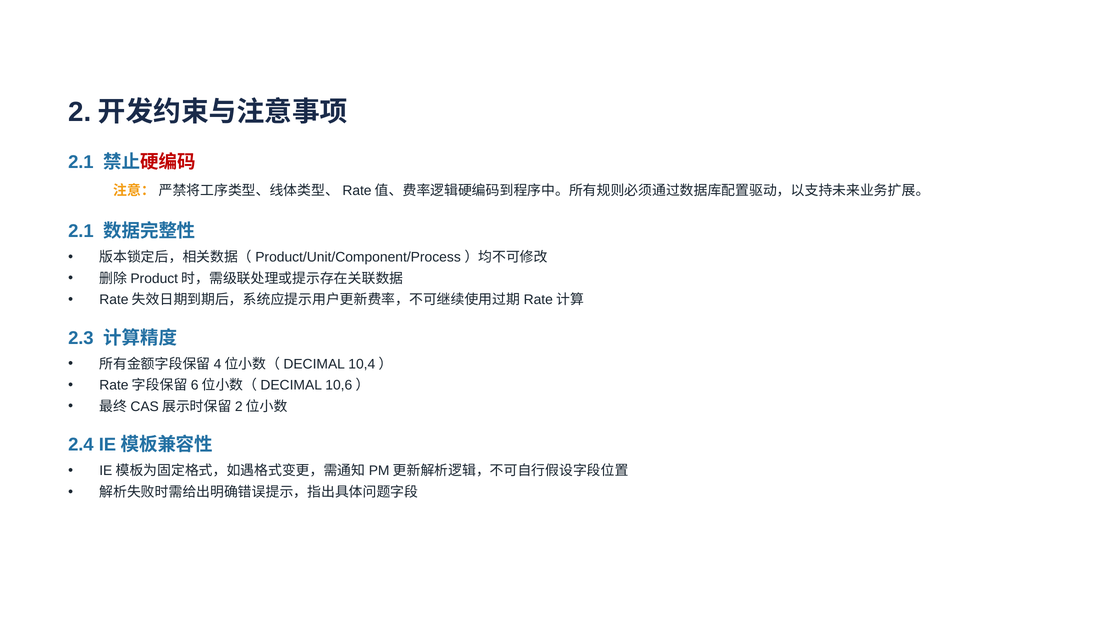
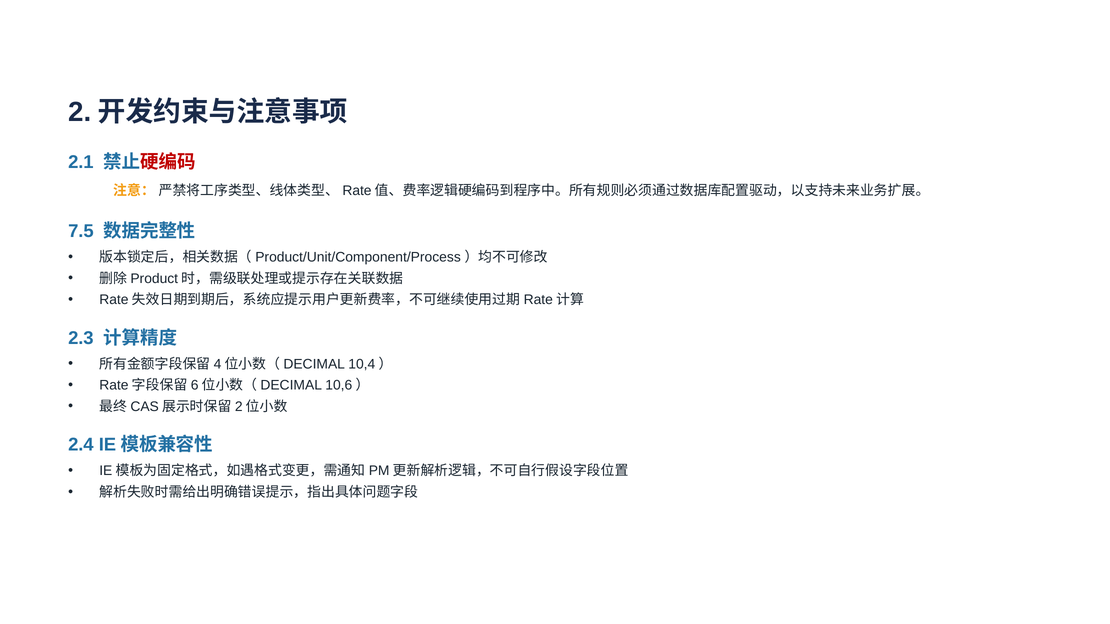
2.1 at (81, 231): 2.1 -> 7.5
